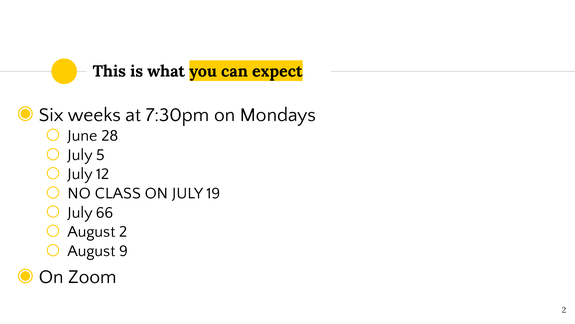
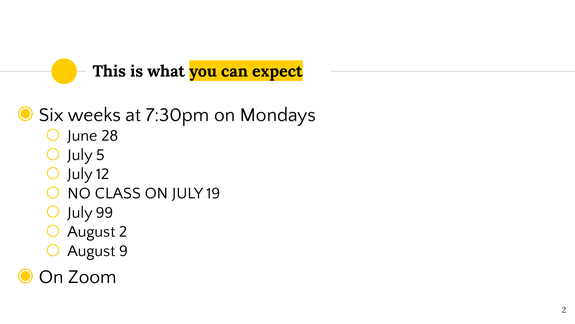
66: 66 -> 99
